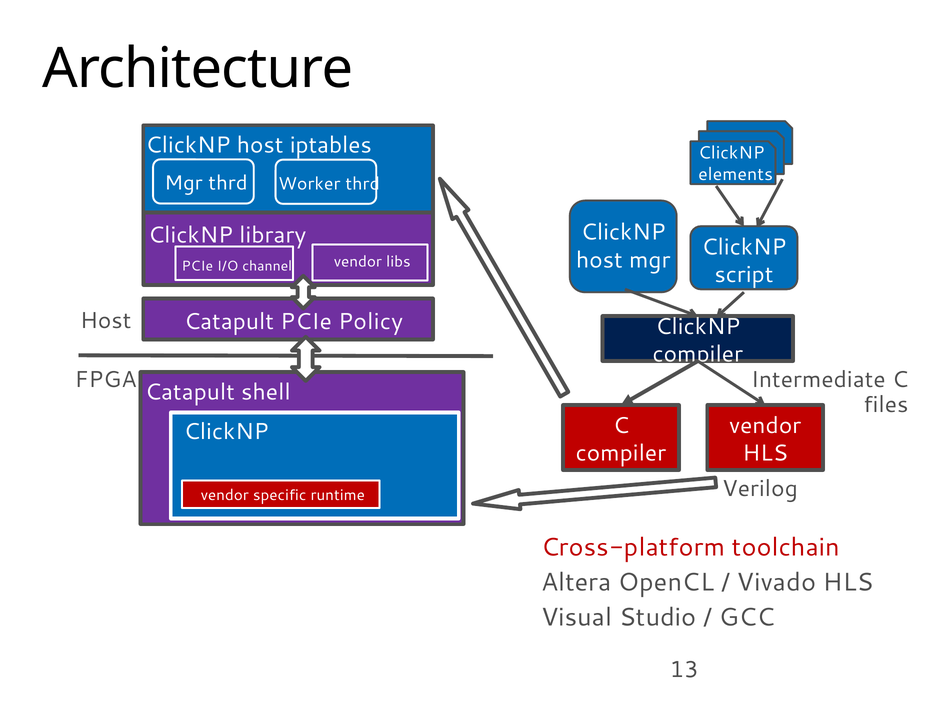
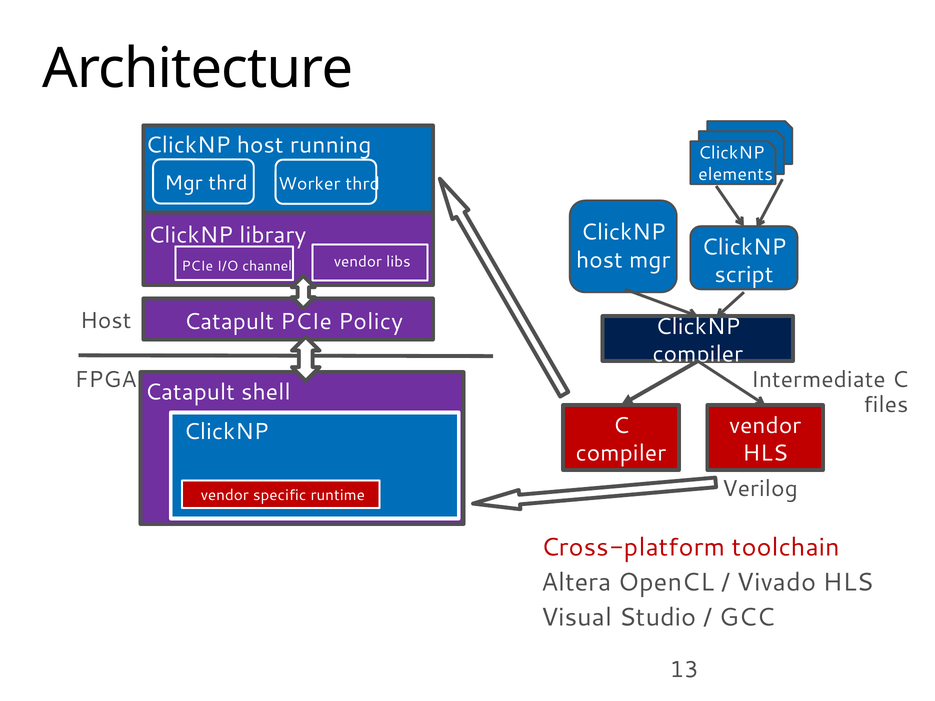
iptables: iptables -> running
